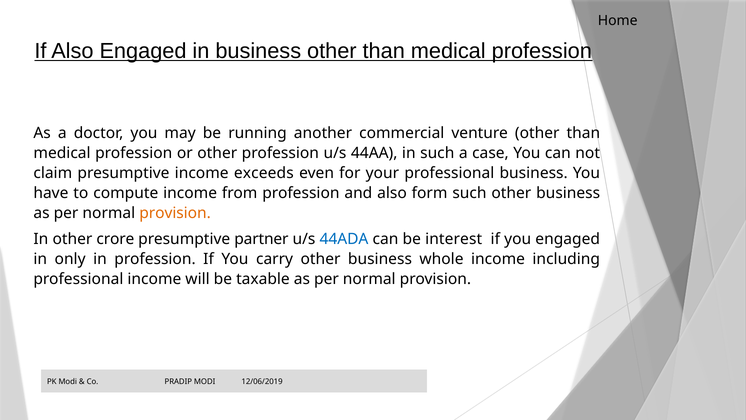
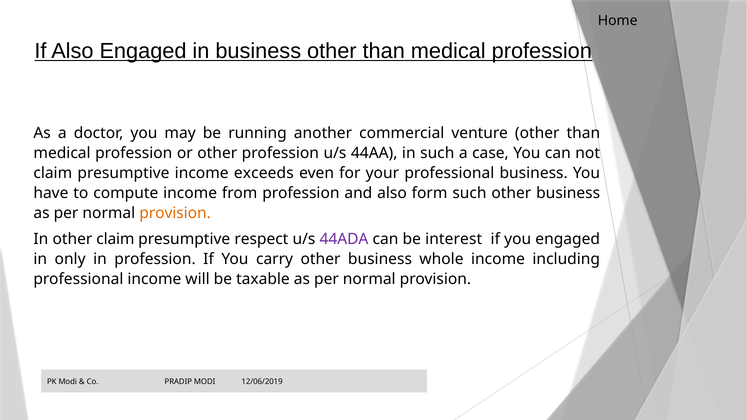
other crore: crore -> claim
partner: partner -> respect
44ADA colour: blue -> purple
